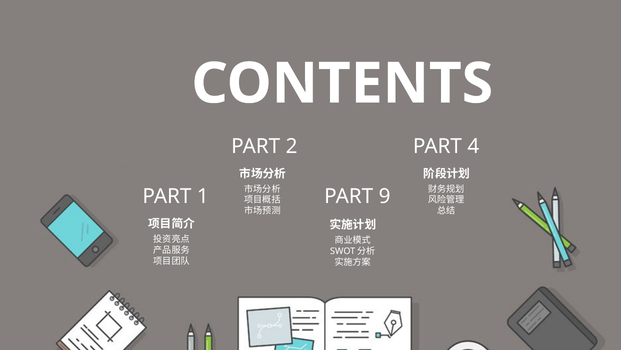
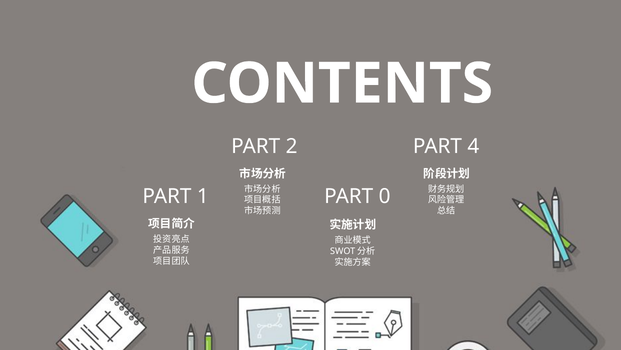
9: 9 -> 0
